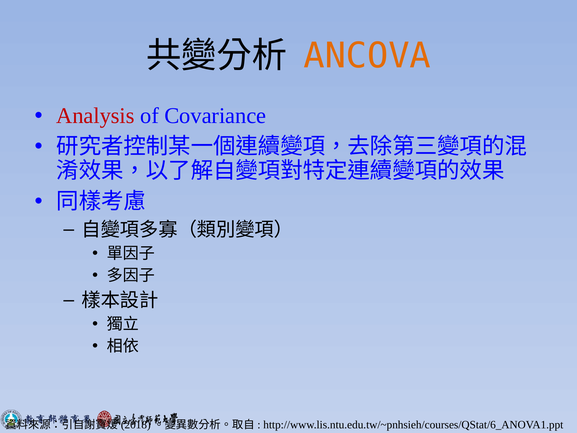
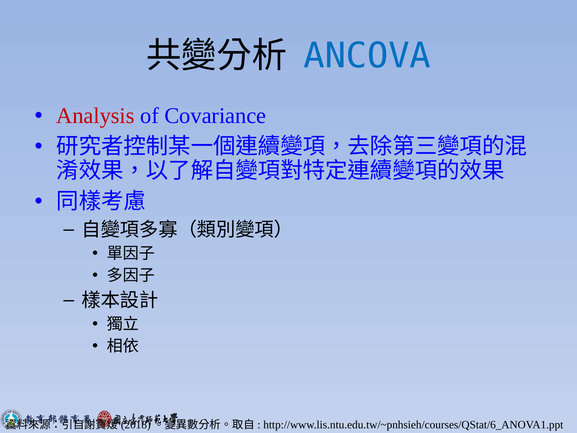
ANCOVA colour: orange -> blue
